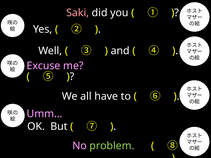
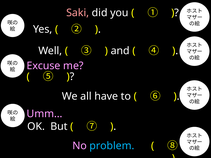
problem colour: light green -> light blue
